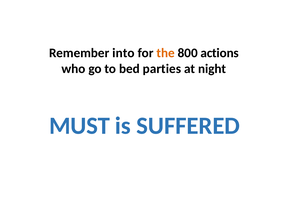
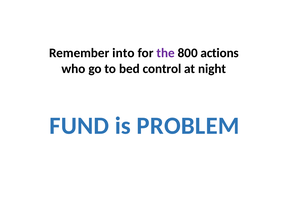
the colour: orange -> purple
parties: parties -> control
MUST: MUST -> FUND
SUFFERED: SUFFERED -> PROBLEM
